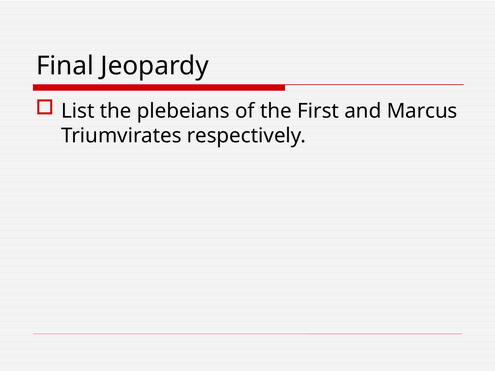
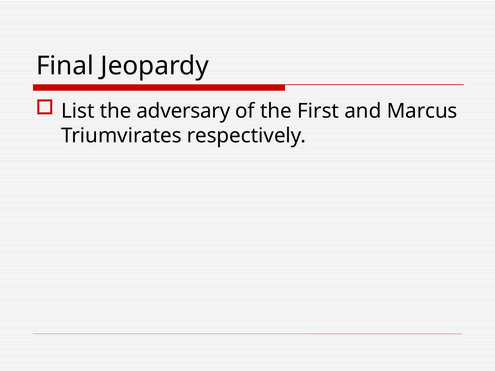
plebeians: plebeians -> adversary
